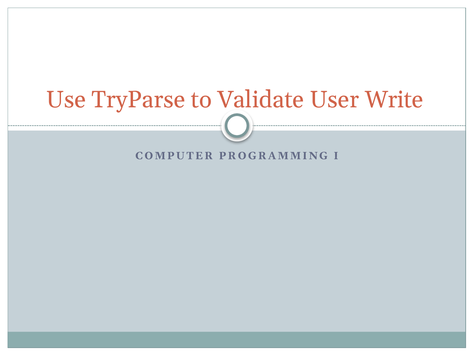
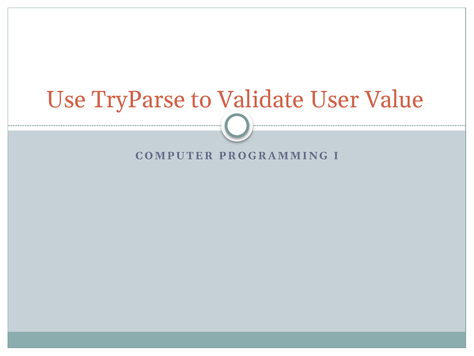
Write: Write -> Value
